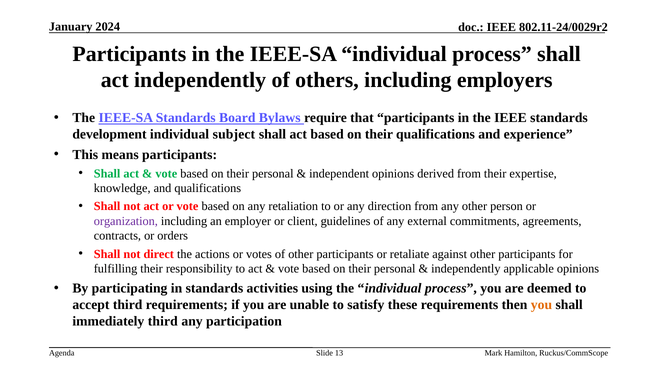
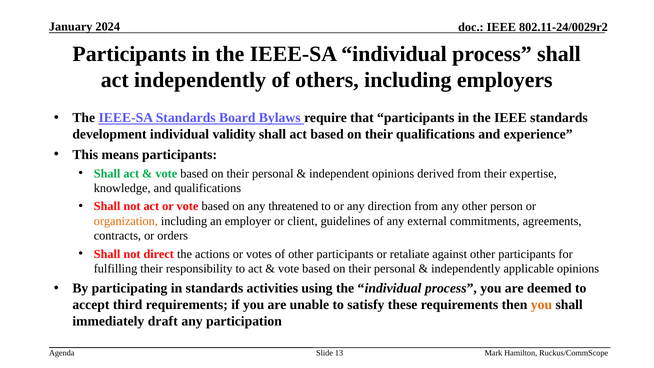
subject: subject -> validity
retaliation: retaliation -> threatened
organization colour: purple -> orange
immediately third: third -> draft
